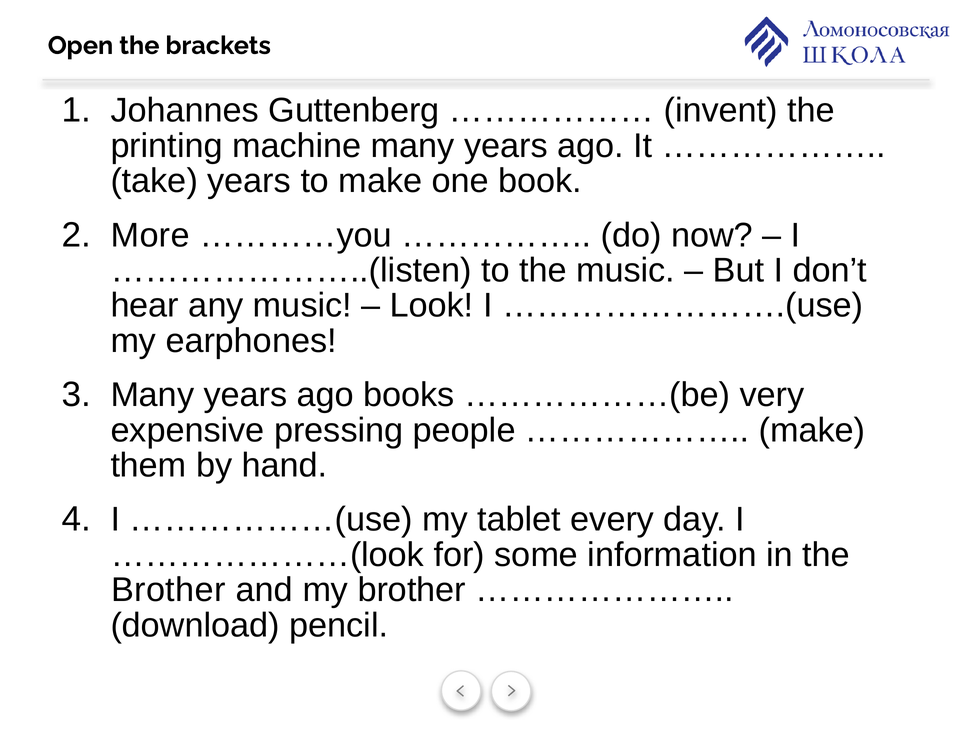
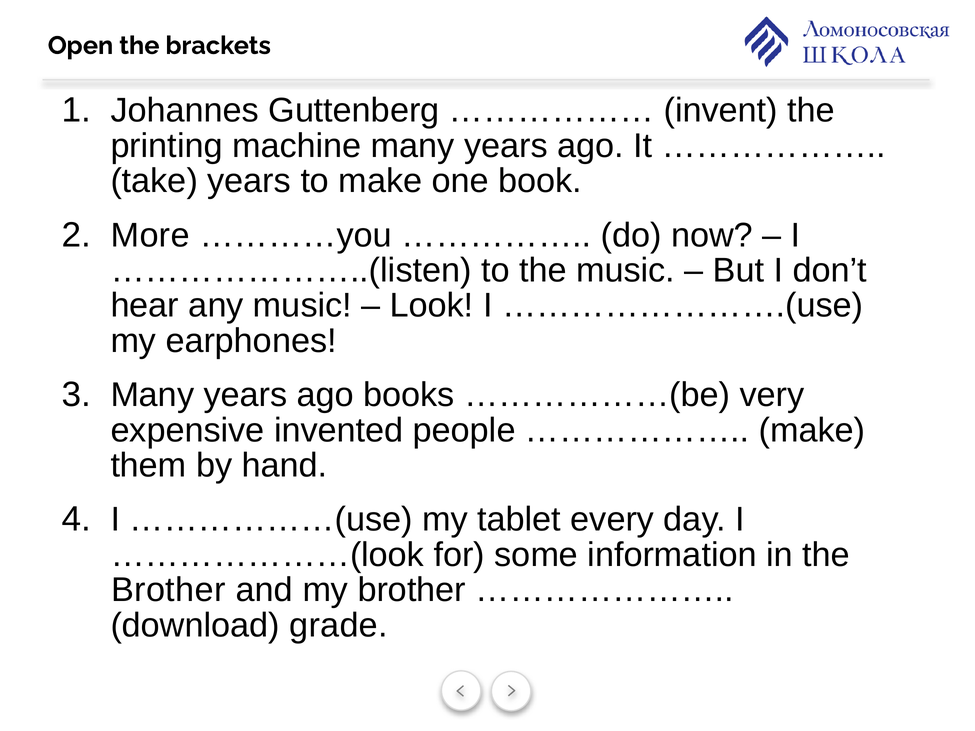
pressing: pressing -> invented
pencil: pencil -> grade
